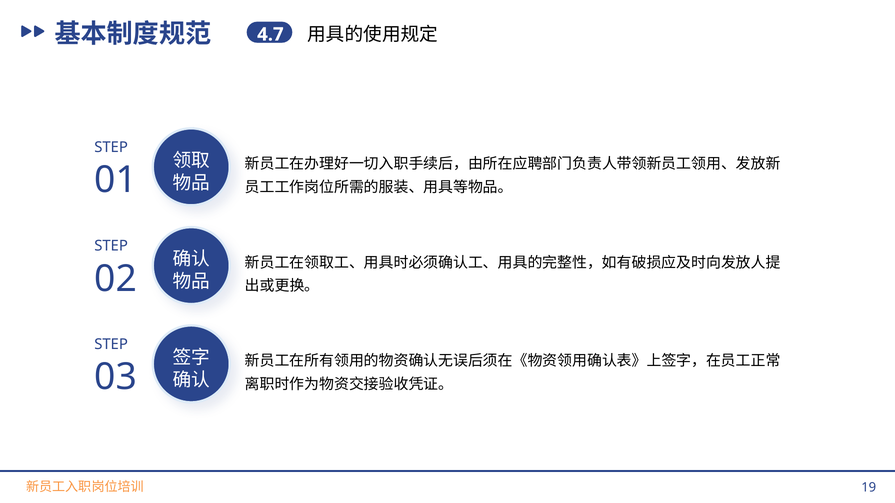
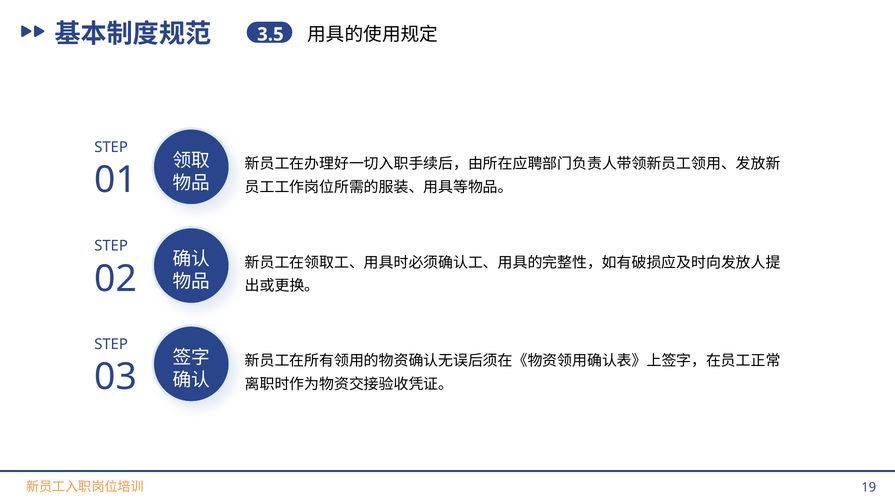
4.7: 4.7 -> 3.5
